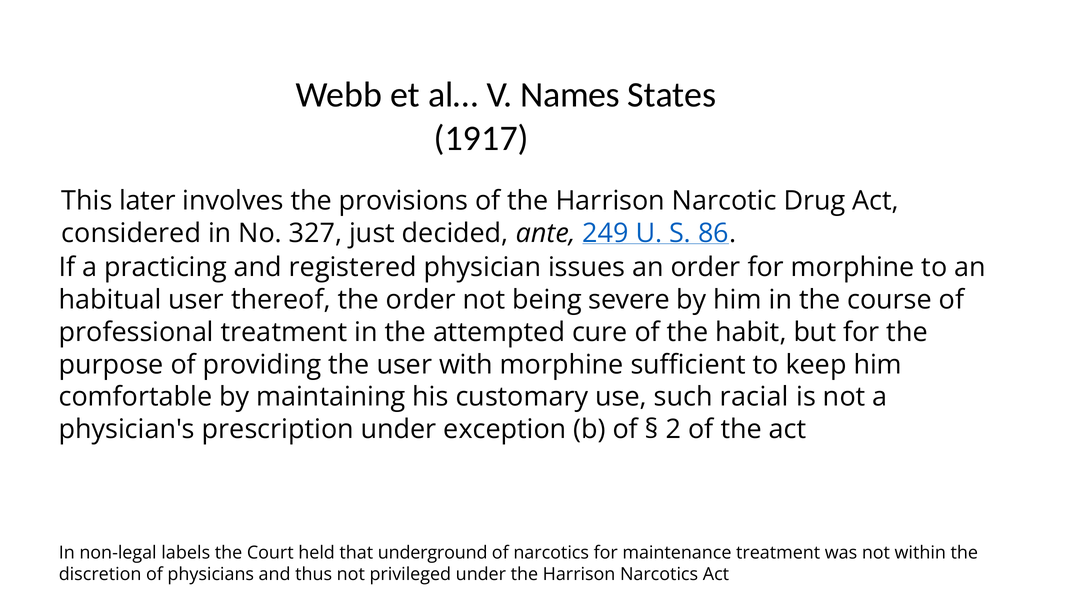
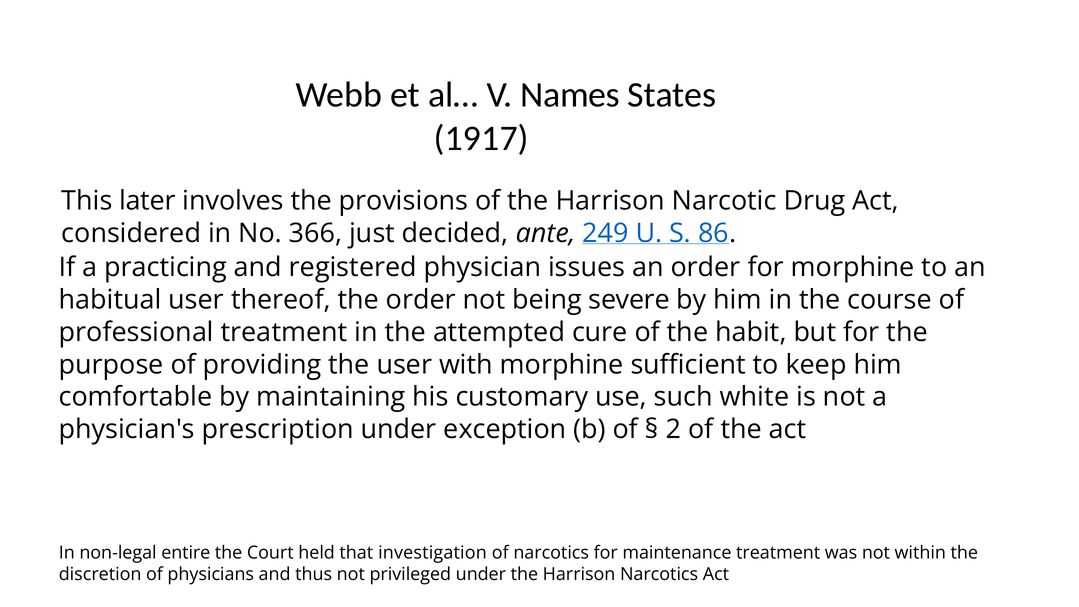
327: 327 -> 366
racial: racial -> white
labels: labels -> entire
underground: underground -> investigation
